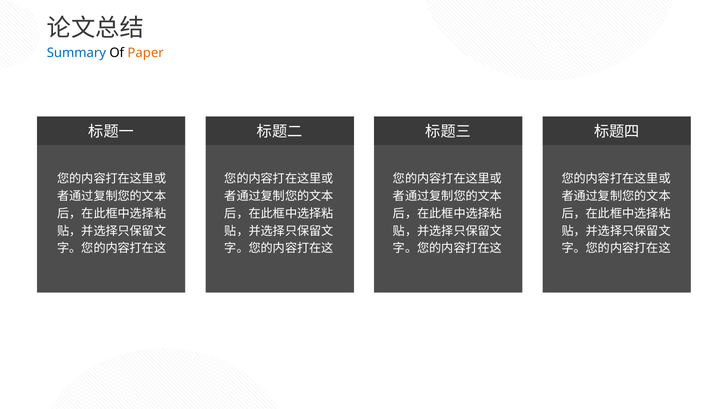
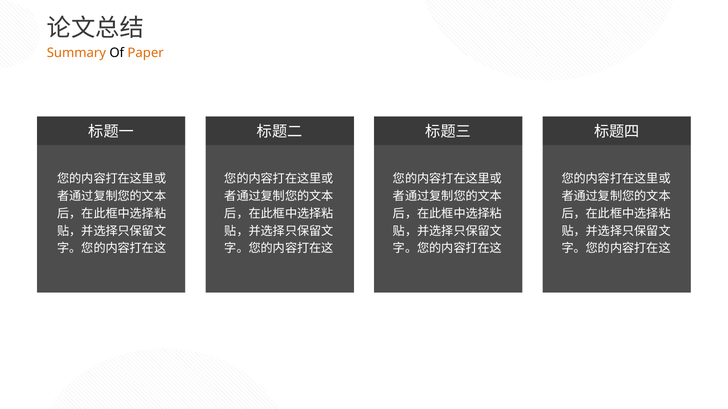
Summary colour: blue -> orange
